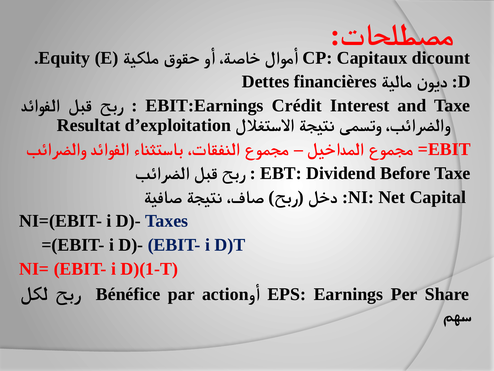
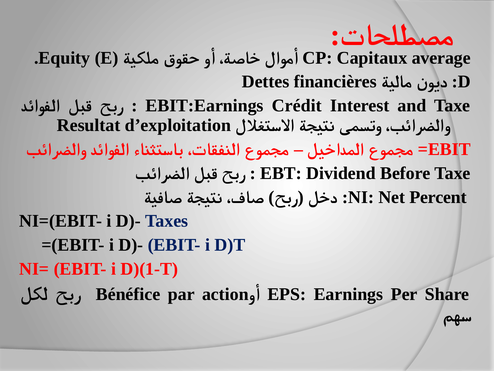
dicount: dicount -> average
Capital: Capital -> Percent
